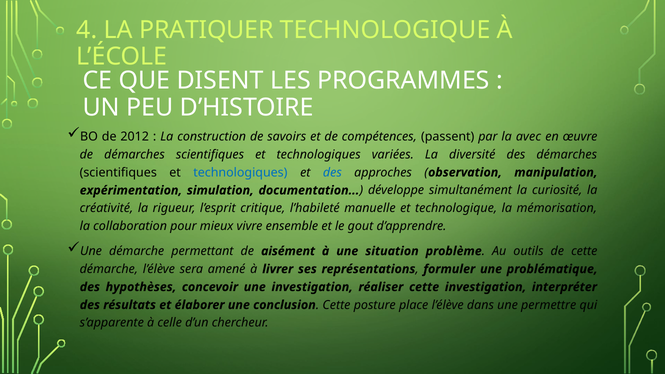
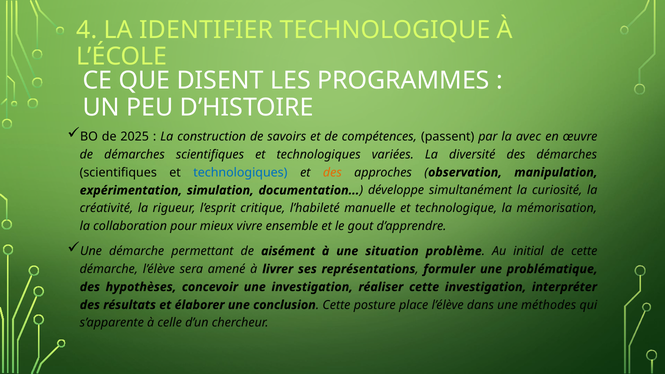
PRATIQUER: PRATIQUER -> IDENTIFIER
2012: 2012 -> 2025
des at (332, 172) colour: blue -> orange
outils: outils -> initial
permettre: permettre -> méthodes
